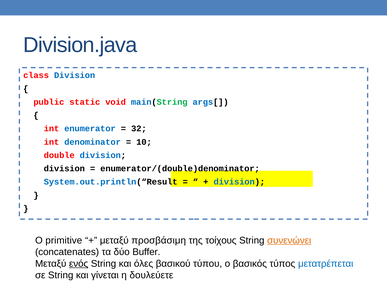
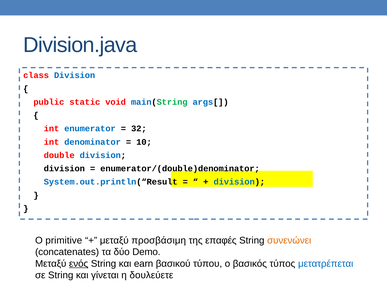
τοίχους: τοίχους -> επαφές
συνενώνει underline: present -> none
Buffer: Buffer -> Demo
όλες: όλες -> earn
